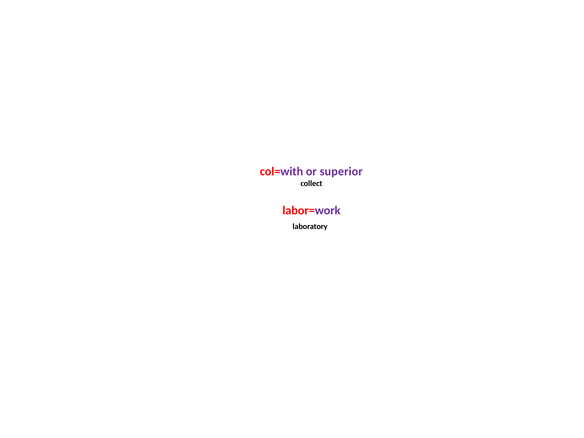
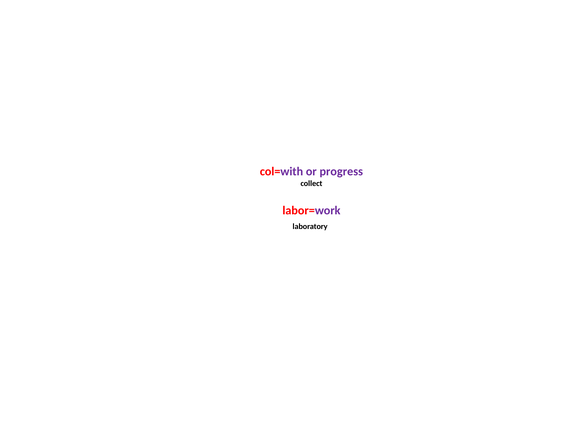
superior: superior -> progress
